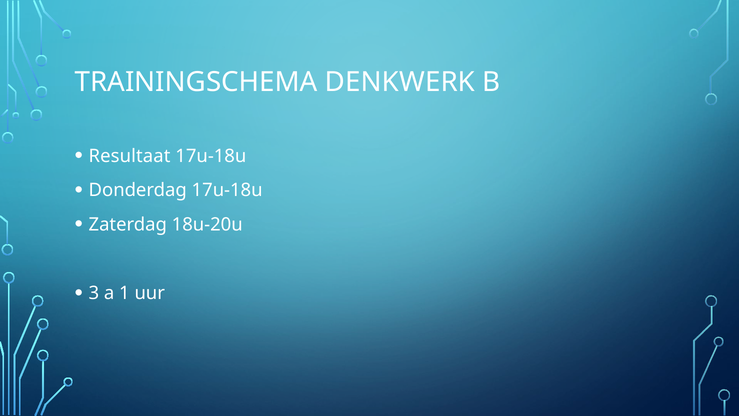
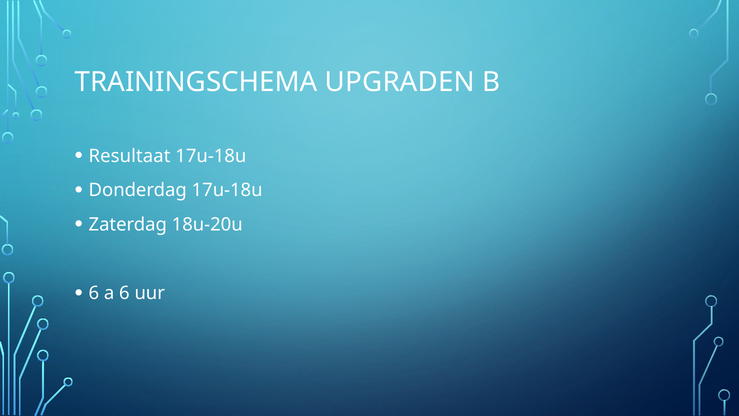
DENKWERK: DENKWERK -> UPGRADEN
3 at (94, 293): 3 -> 6
a 1: 1 -> 6
